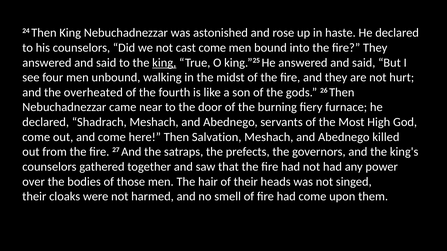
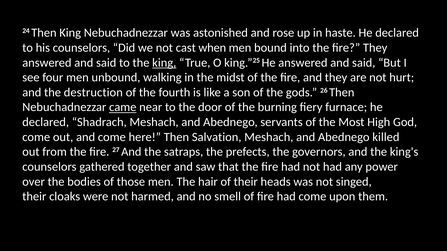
cast come: come -> when
overheated: overheated -> destruction
came underline: none -> present
